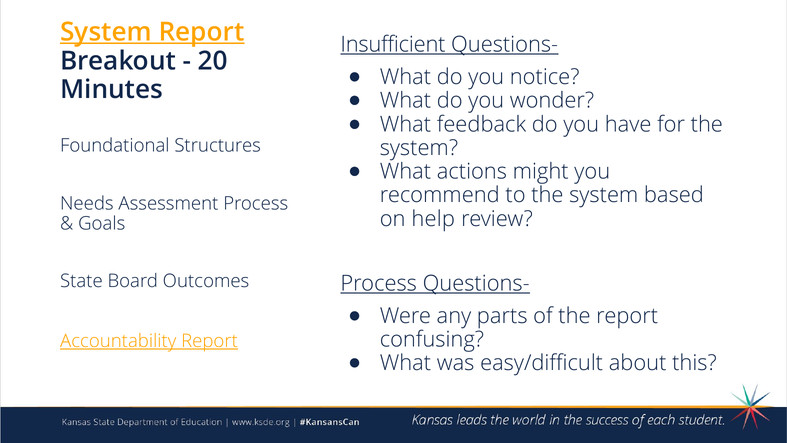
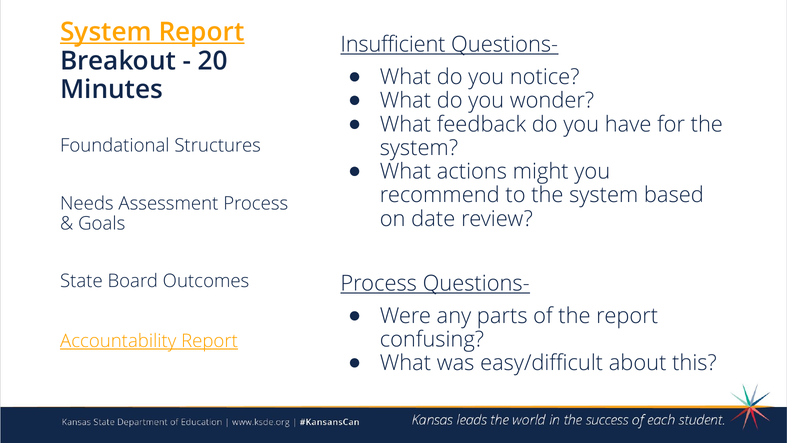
help: help -> date
